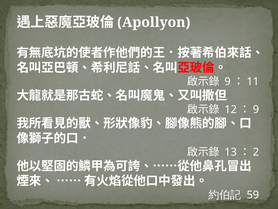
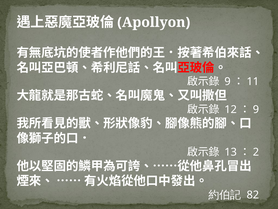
59: 59 -> 82
